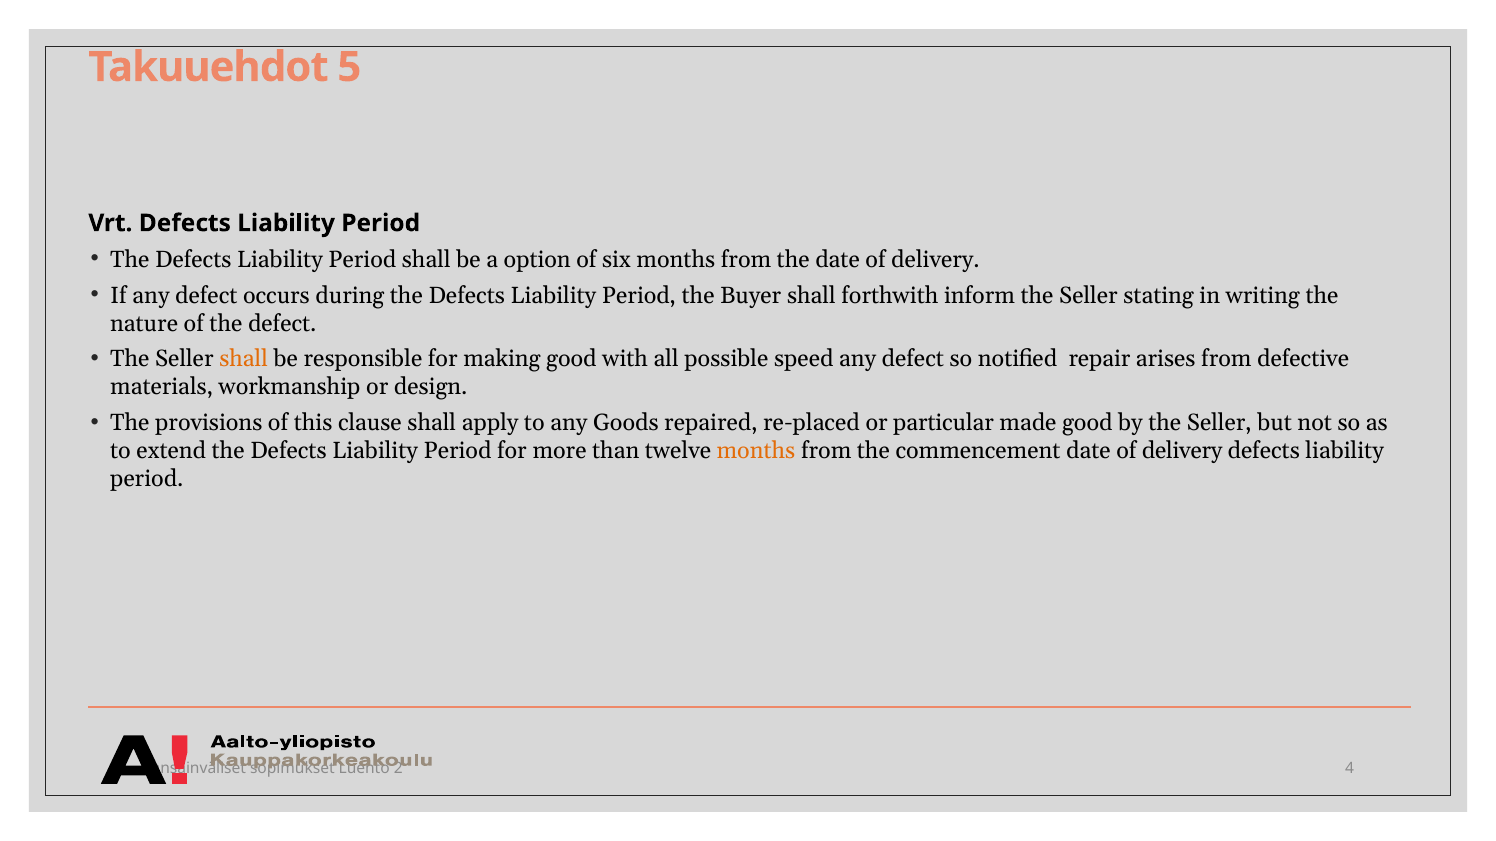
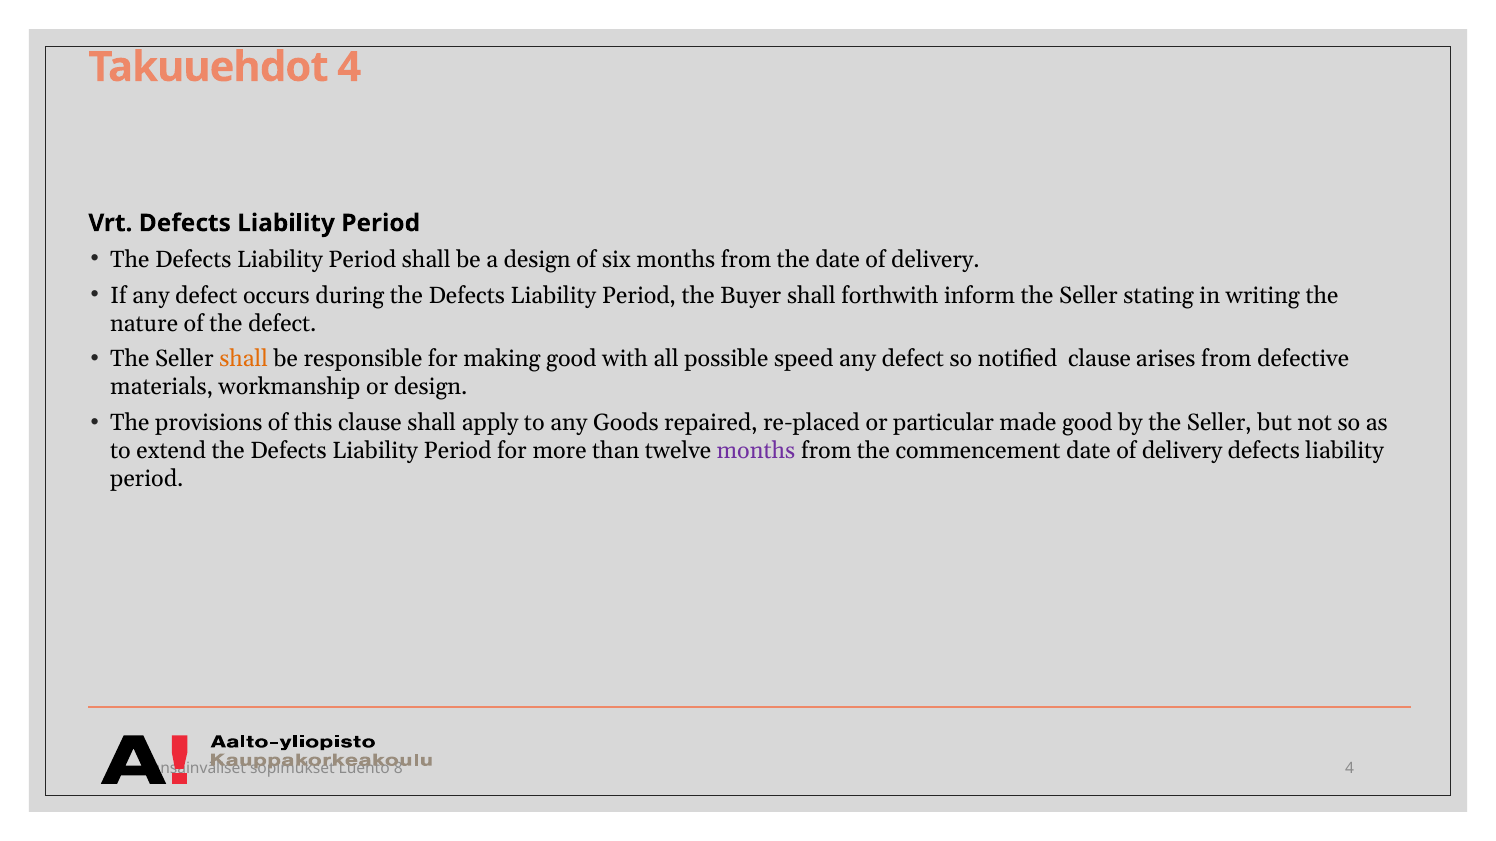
Takuuehdot 5: 5 -> 4
a option: option -> design
notified repair: repair -> clause
months at (756, 451) colour: orange -> purple
2: 2 -> 8
